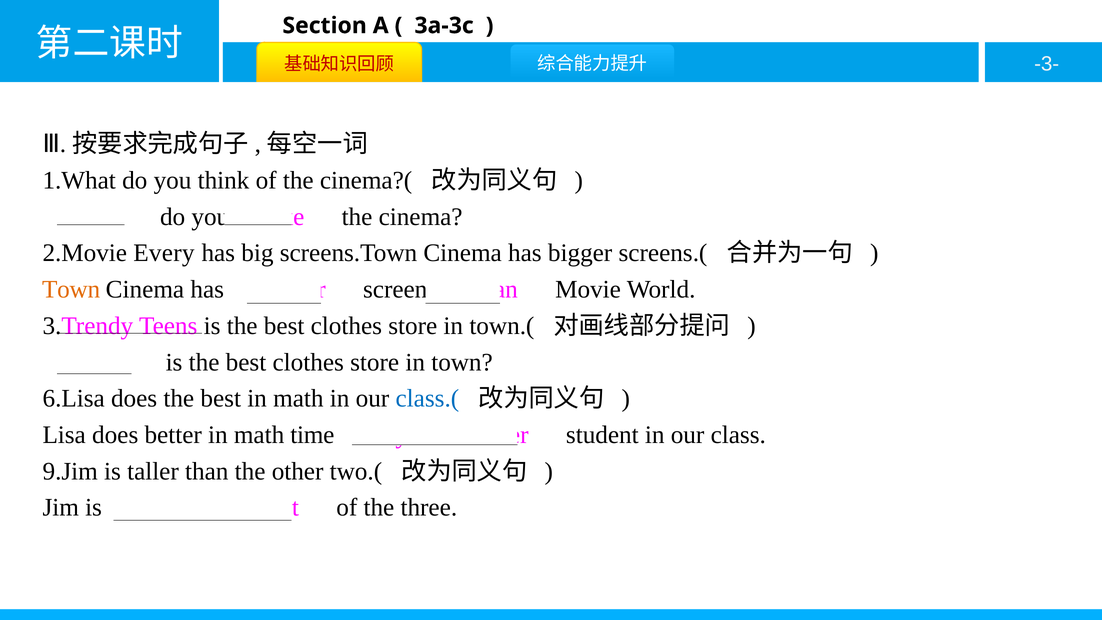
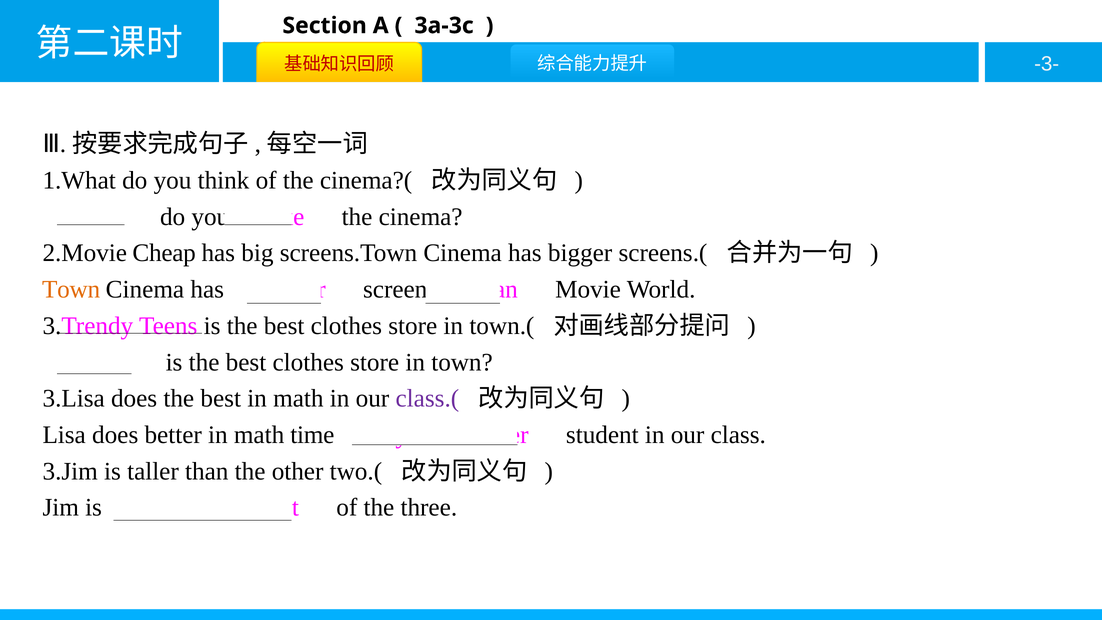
Every: Every -> Cheap
6.Lisa: 6.Lisa -> 3.Lisa
class.( colour: blue -> purple
9.Jim: 9.Jim -> 3.Jim
